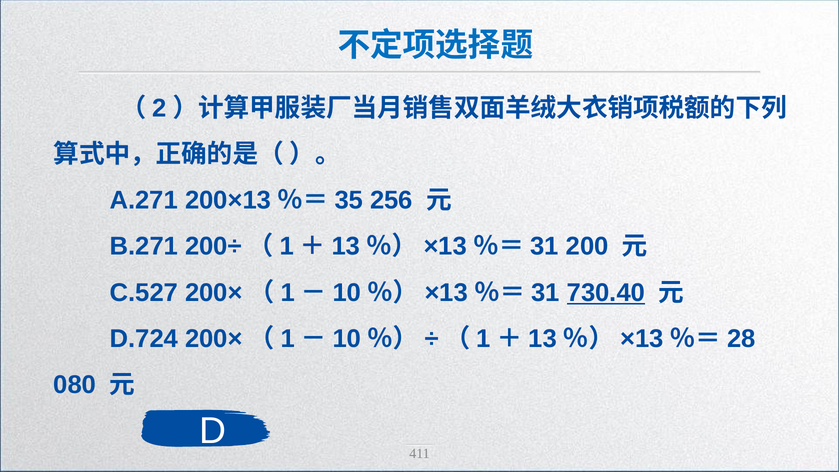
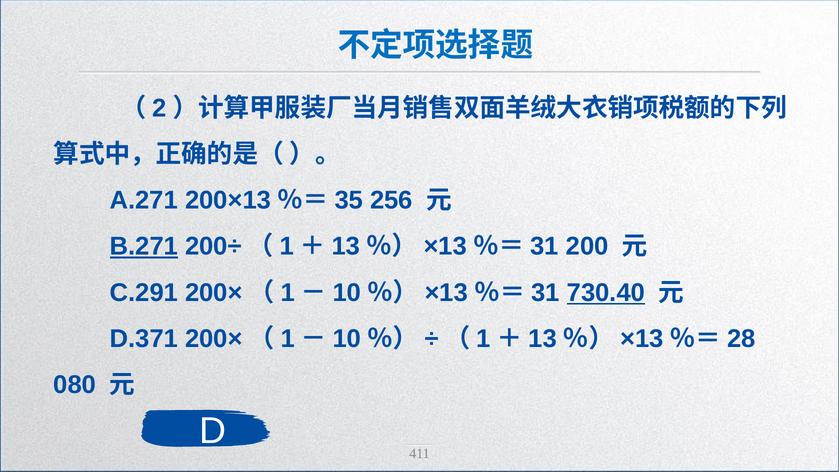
B.271 underline: none -> present
C.527: C.527 -> C.291
D.724: D.724 -> D.371
